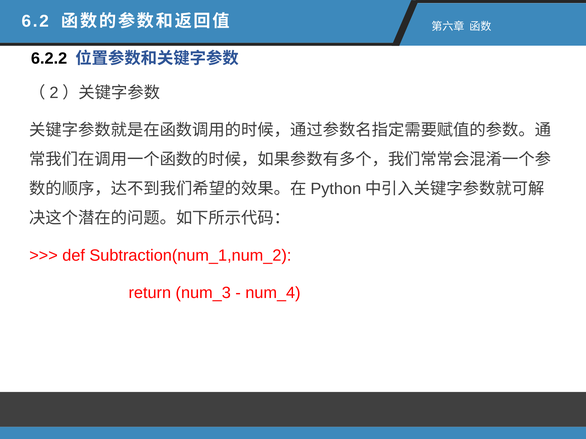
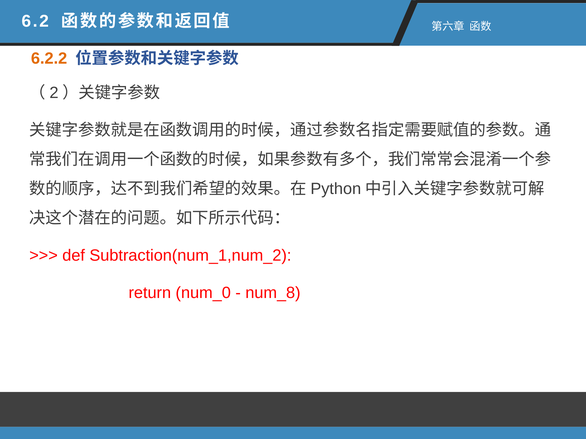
6.2.2 colour: black -> orange
num_3: num_3 -> num_0
num_4: num_4 -> num_8
